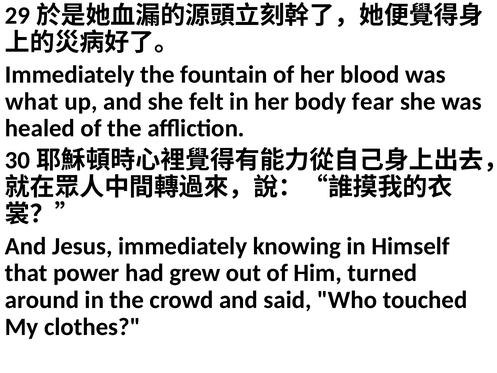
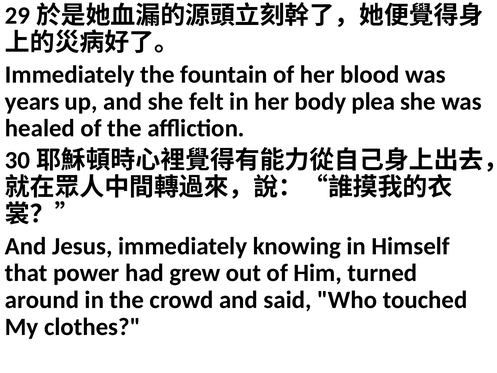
what: what -> years
fear: fear -> plea
